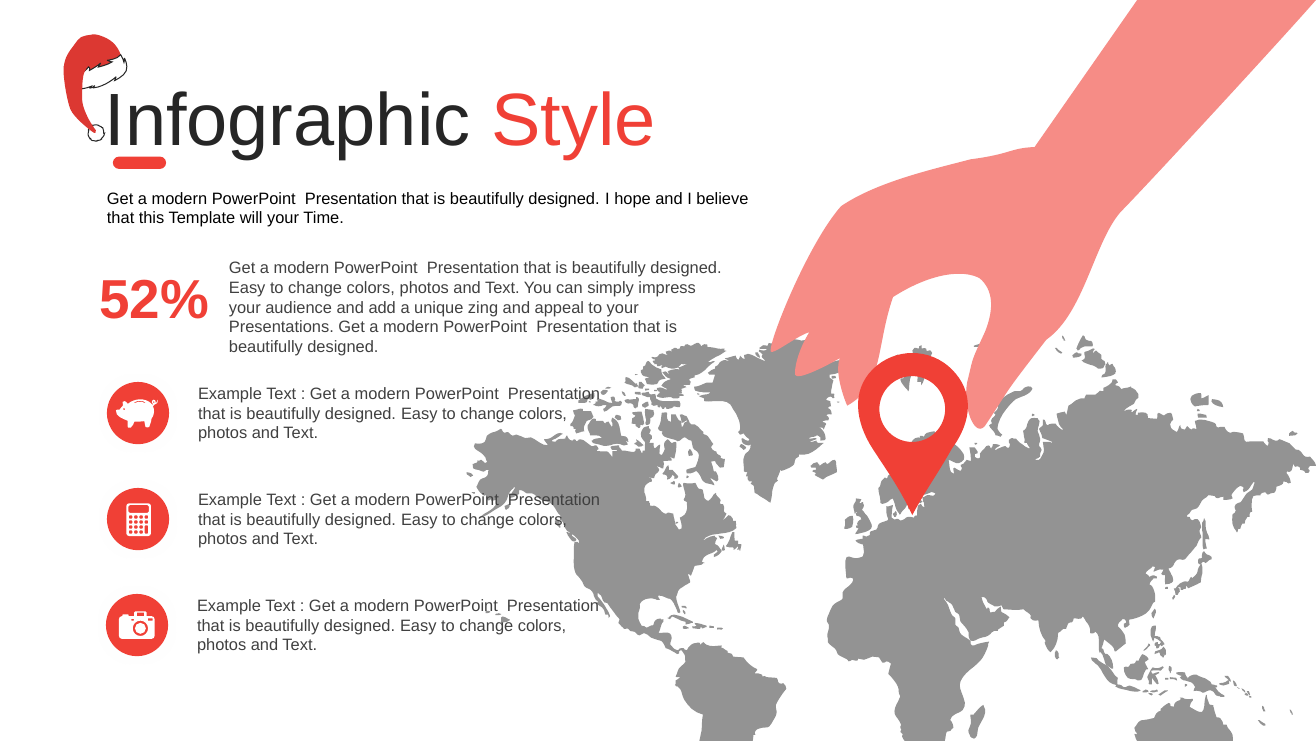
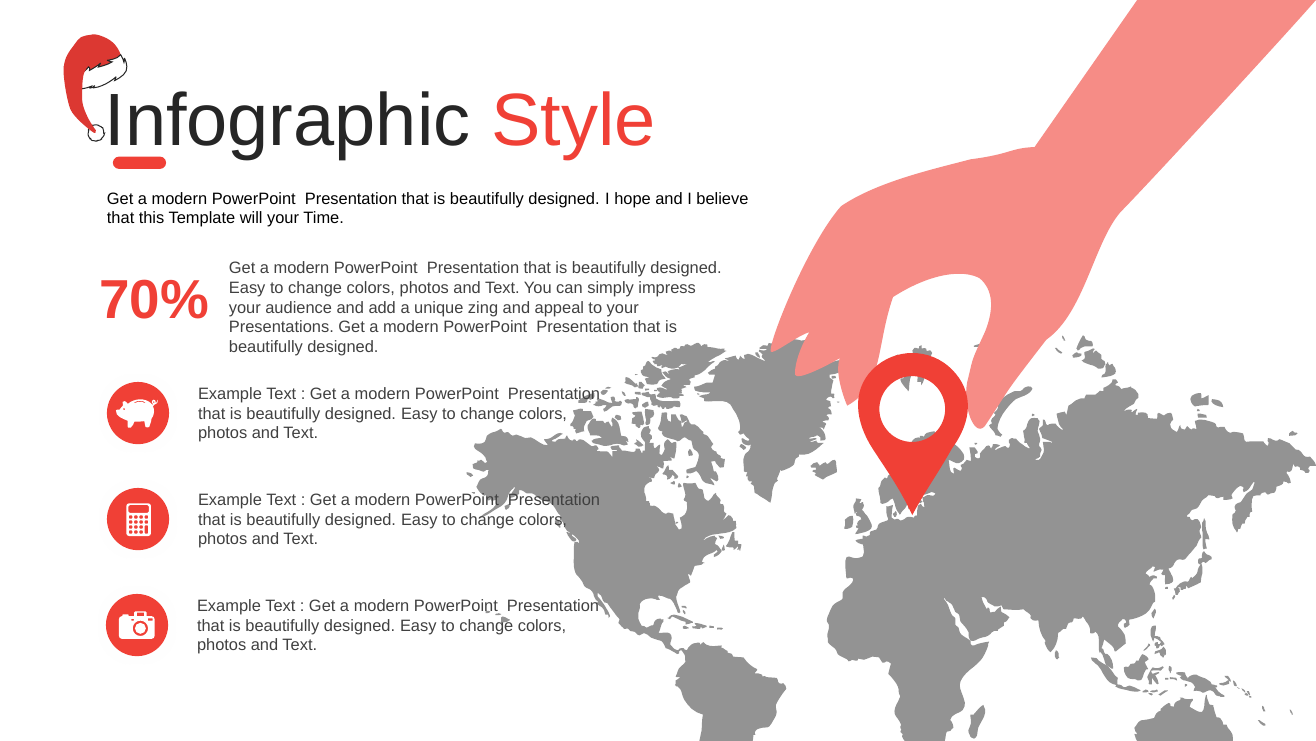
52%: 52% -> 70%
